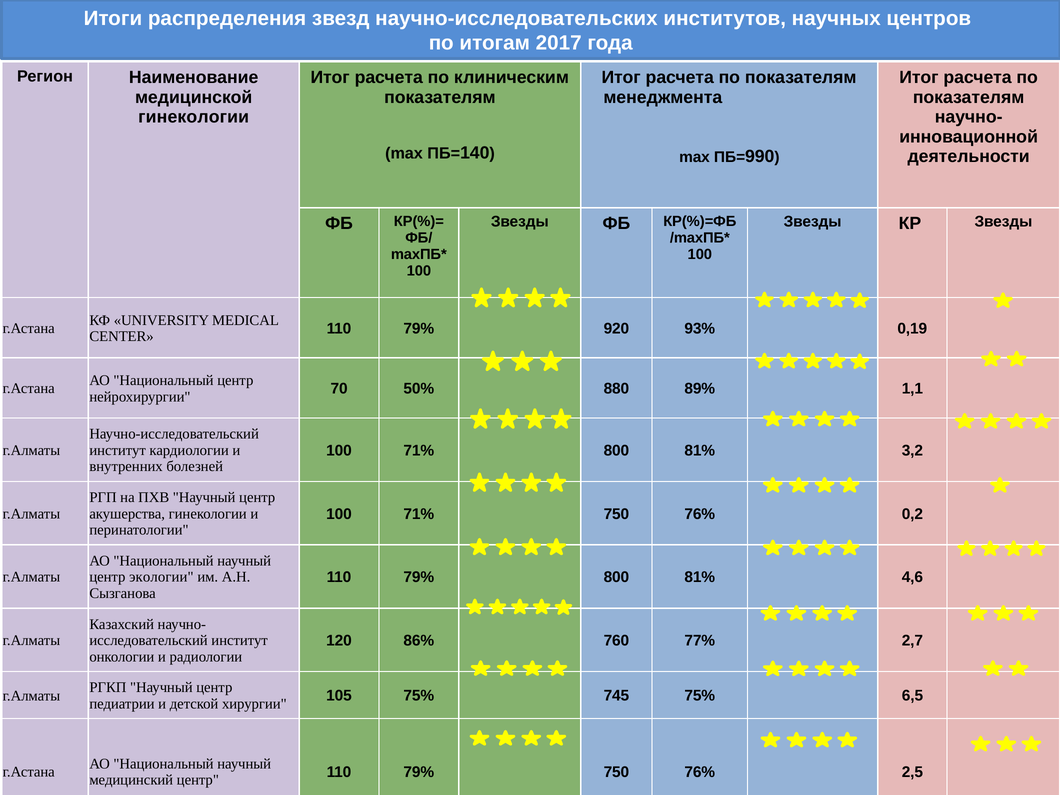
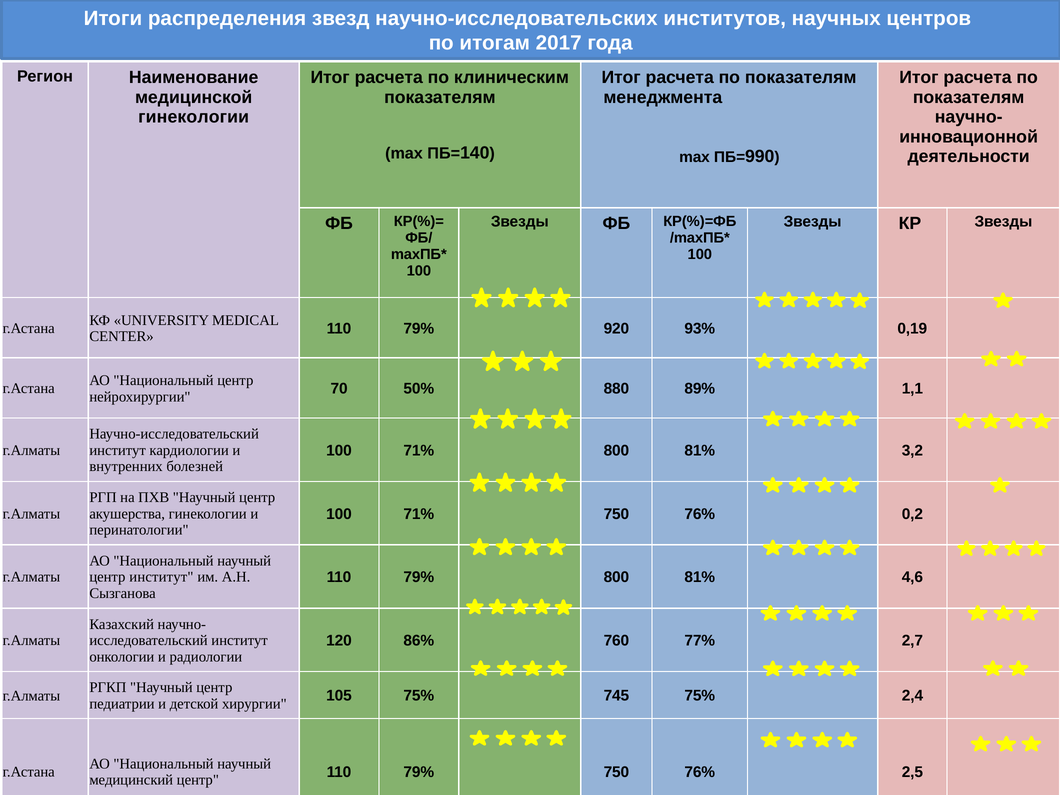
центр экологии: экологии -> институт
6,5: 6,5 -> 2,4
